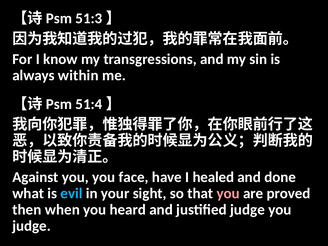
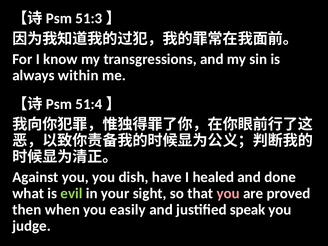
face: face -> dish
evil colour: light blue -> light green
heard: heard -> easily
justified judge: judge -> speak
